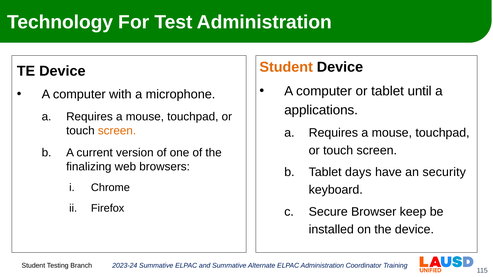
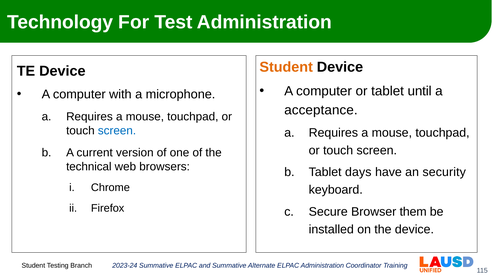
applications: applications -> acceptance
screen at (117, 131) colour: orange -> blue
finalizing: finalizing -> technical
keep: keep -> them
